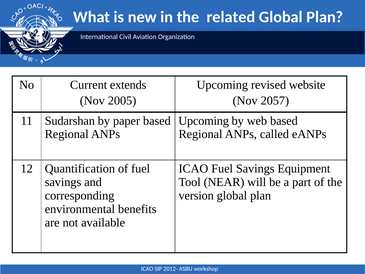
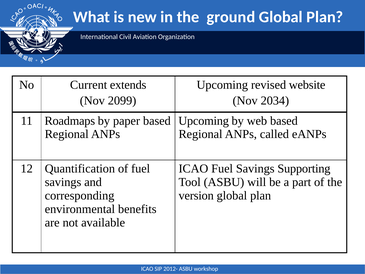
related: related -> ground
2005: 2005 -> 2099
2057: 2057 -> 2034
Sudarshan: Sudarshan -> Roadmaps
Equipment: Equipment -> Supporting
Tool NEAR: NEAR -> ASBU
